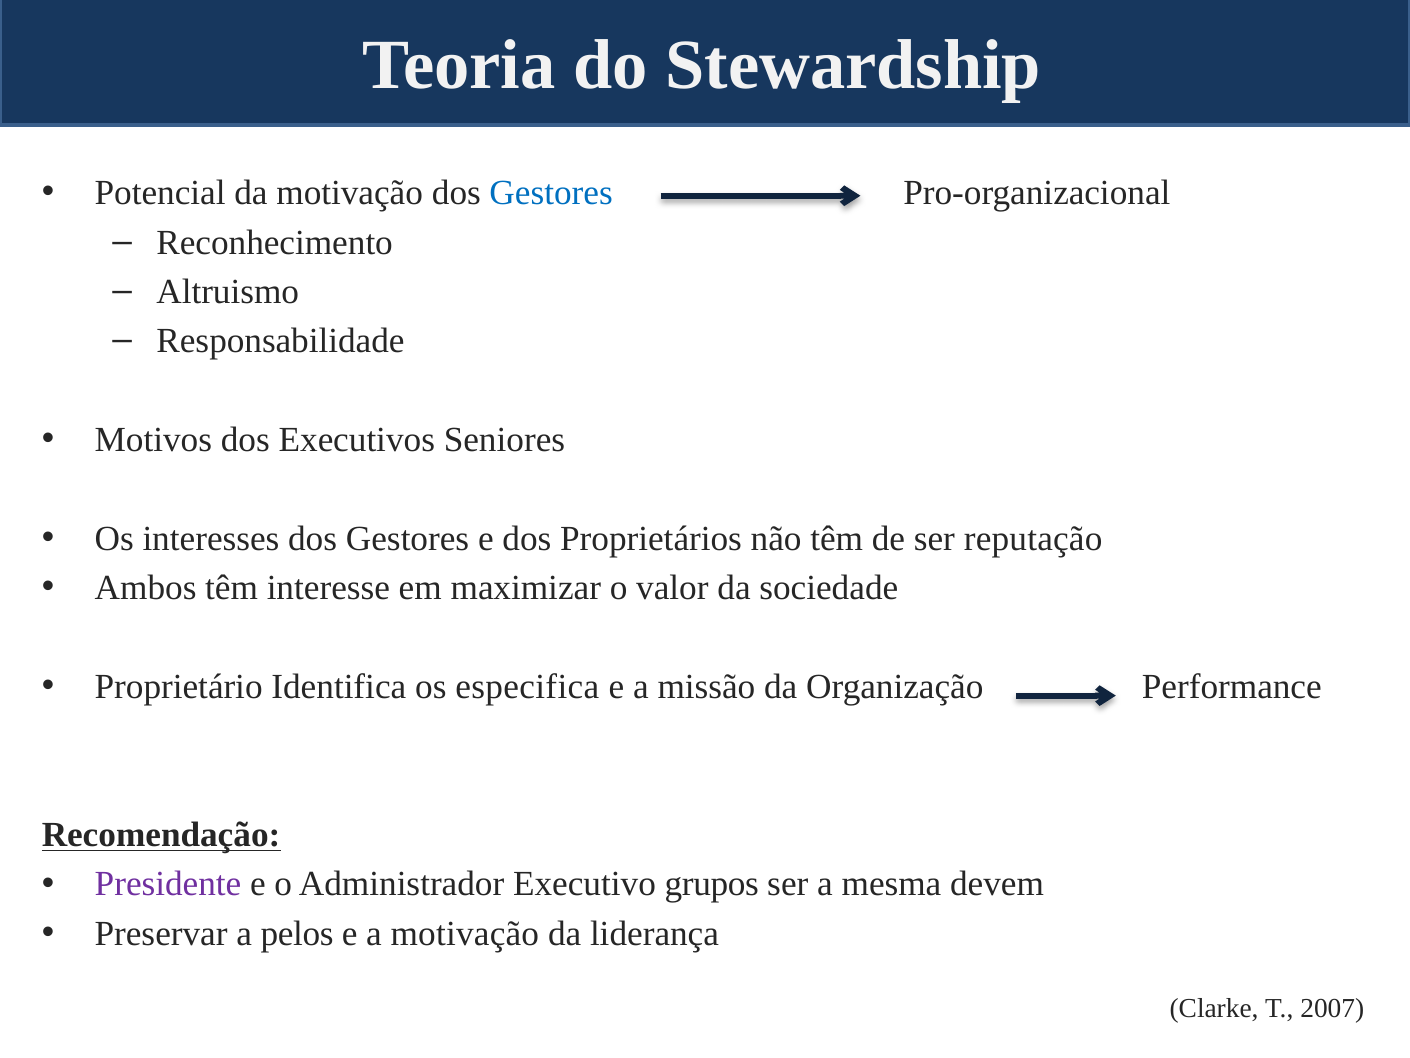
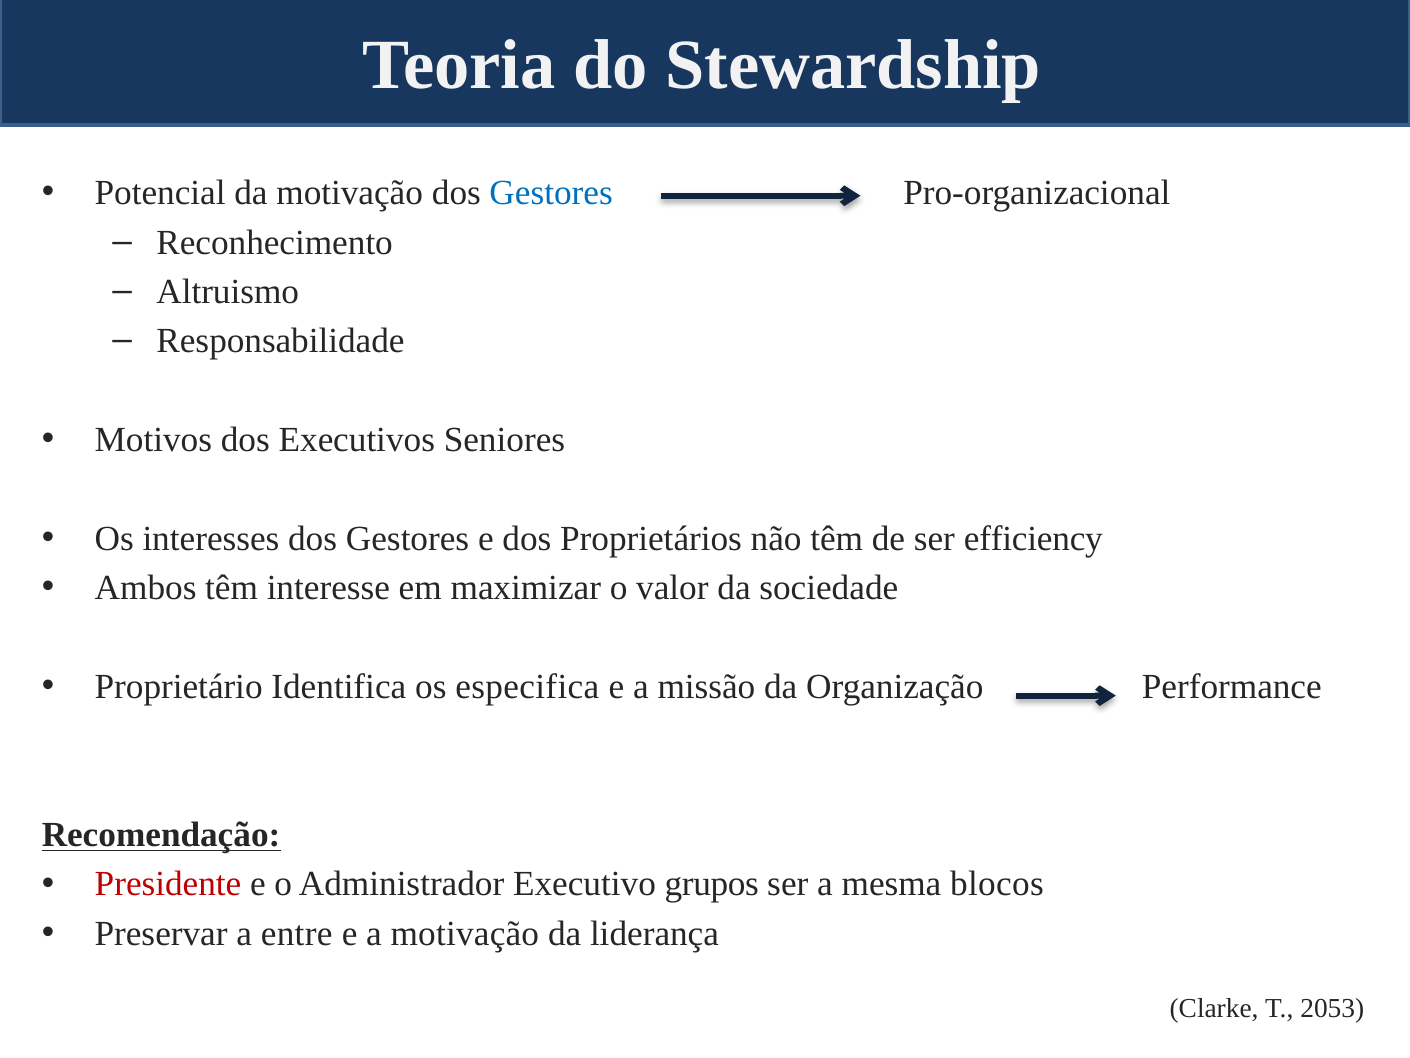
reputação: reputação -> efficiency
Presidente colour: purple -> red
devem: devem -> blocos
pelos: pelos -> entre
2007: 2007 -> 2053
